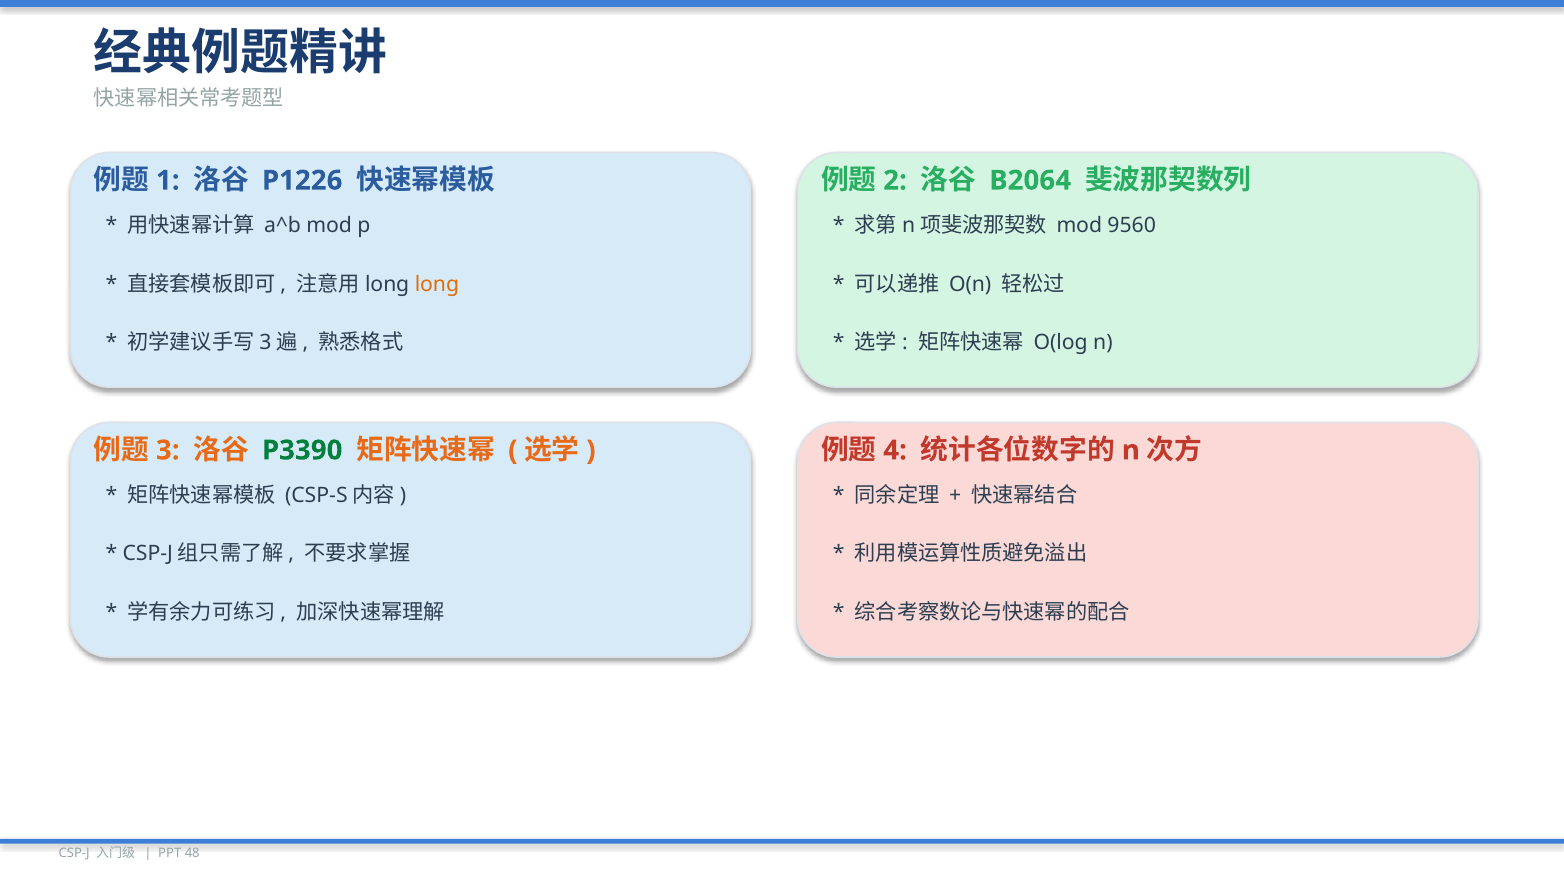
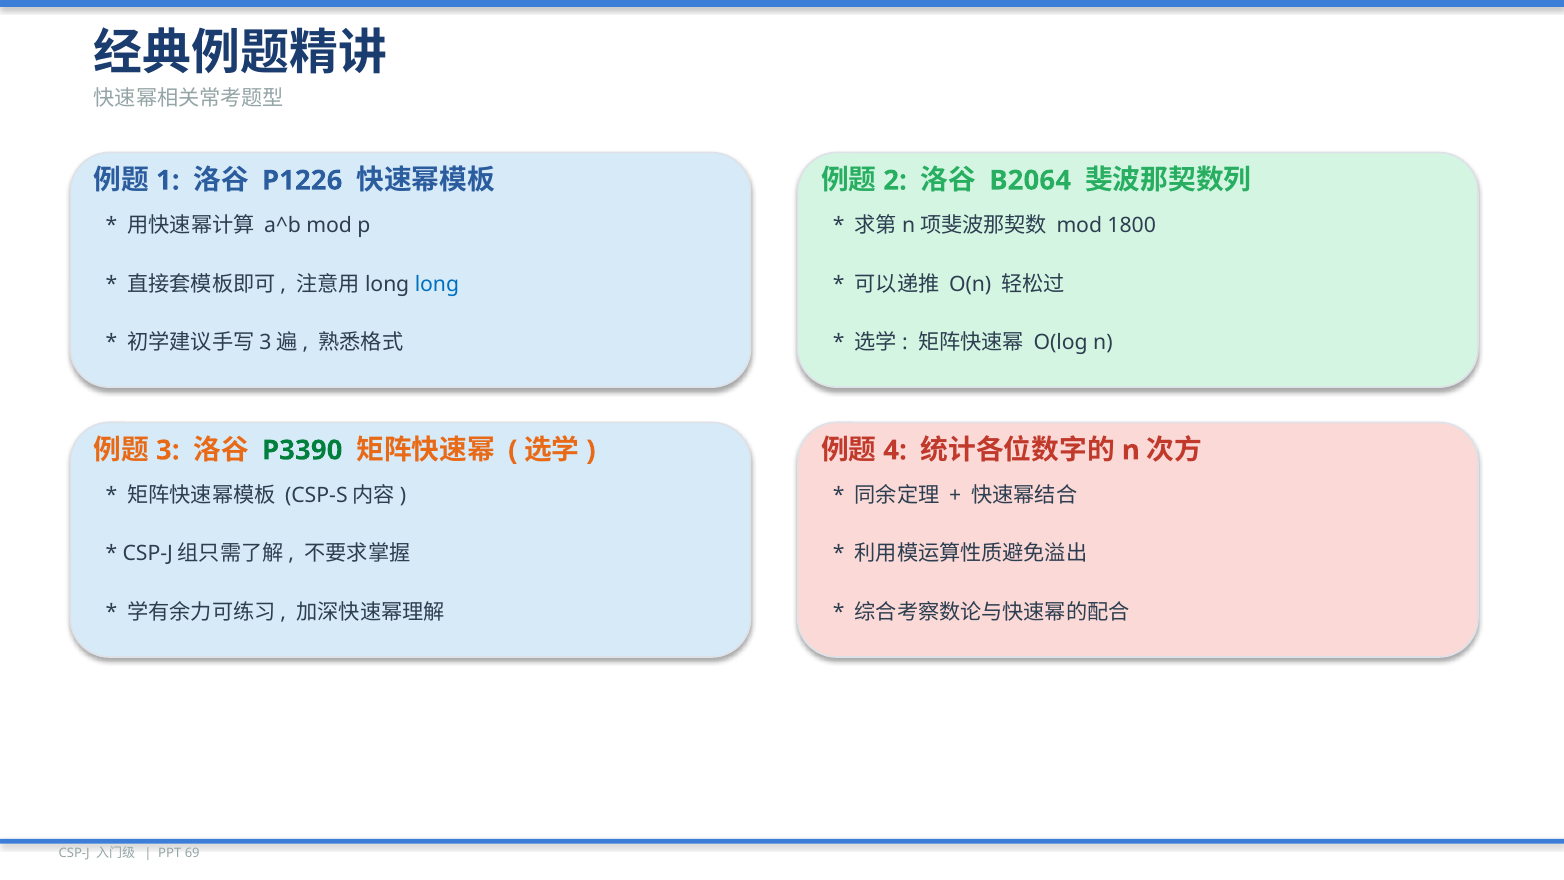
9560: 9560 -> 1800
long colour: orange -> blue
48: 48 -> 69
